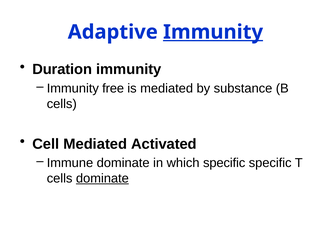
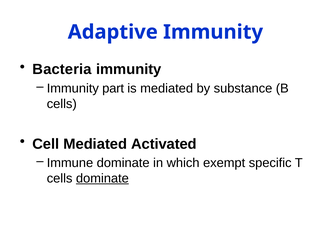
Immunity at (213, 32) underline: present -> none
Duration: Duration -> Bacteria
free: free -> part
which specific: specific -> exempt
